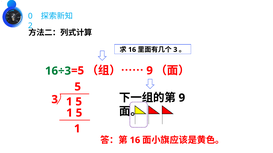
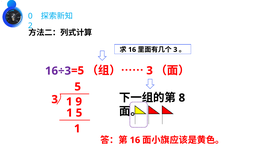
9 at (150, 71): 9 -> 3
16÷3 colour: green -> purple
9 at (182, 98): 9 -> 8
5 at (79, 102): 5 -> 9
